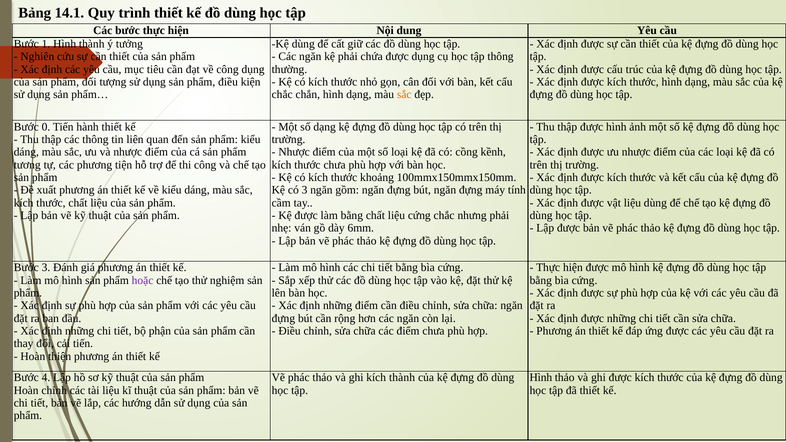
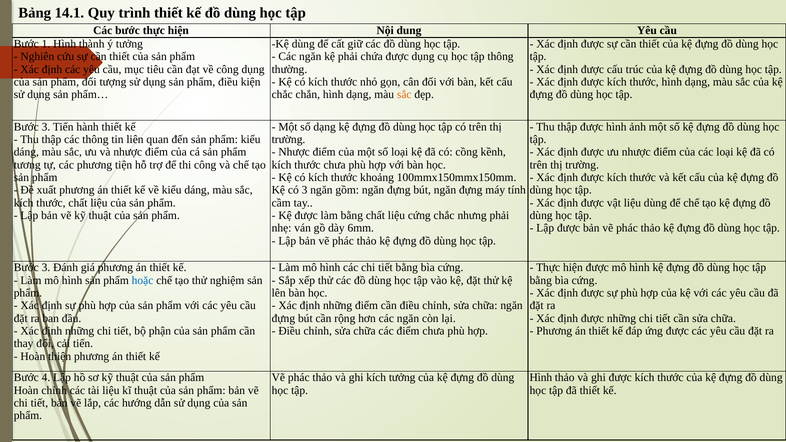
0 at (46, 127): 0 -> 3
hoặc colour: purple -> blue
kích thành: thành -> tưởng
